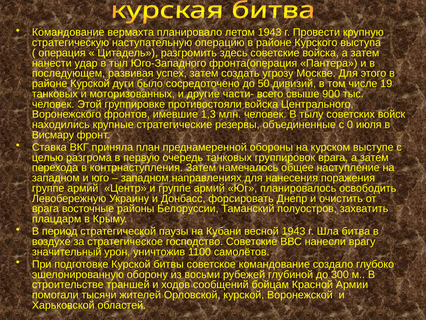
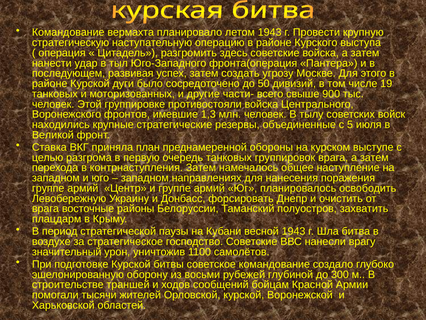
0: 0 -> 5
Висмару: Висмару -> Великой
